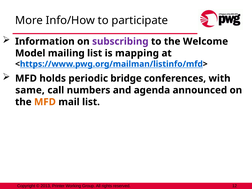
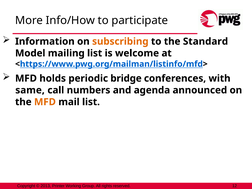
subscribing colour: purple -> orange
Welcome: Welcome -> Standard
mapping: mapping -> welcome
